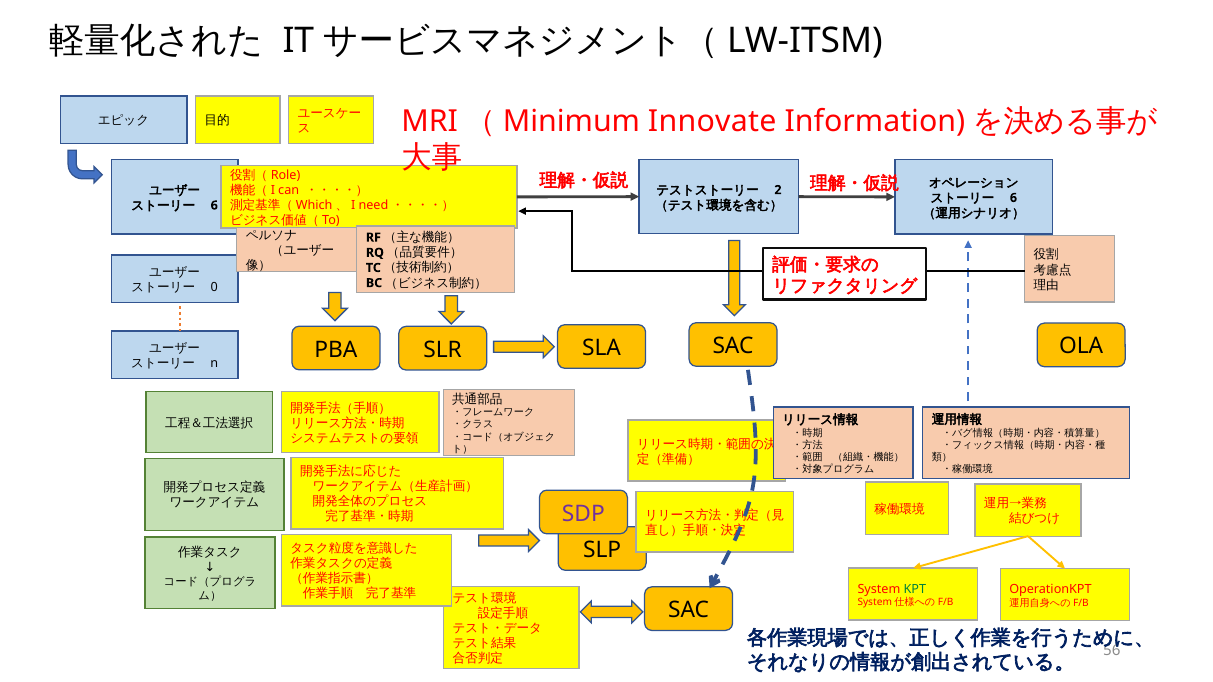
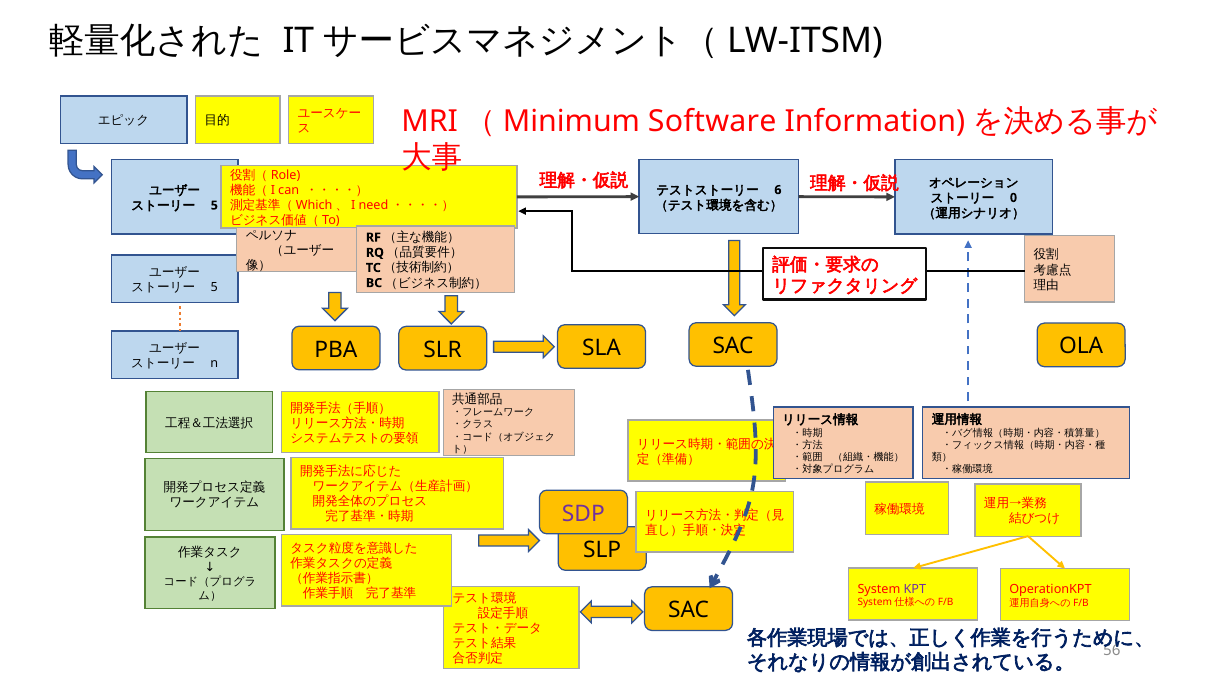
Innovate: Innovate -> Software
2: 2 -> 6
6 at (1013, 198): 6 -> 0
6 at (214, 205): 6 -> 5
0 at (214, 287): 0 -> 5
KPT colour: green -> purple
